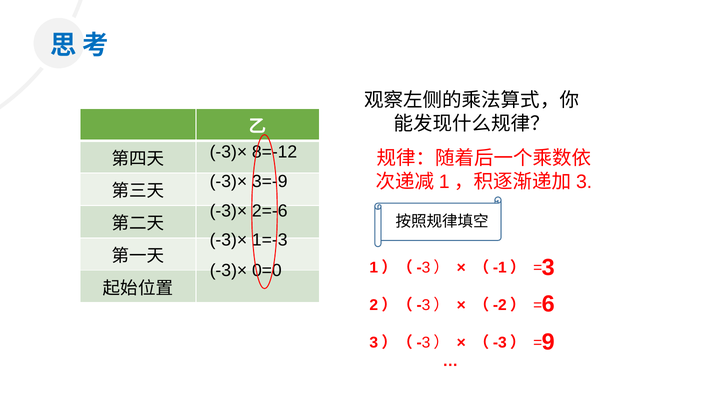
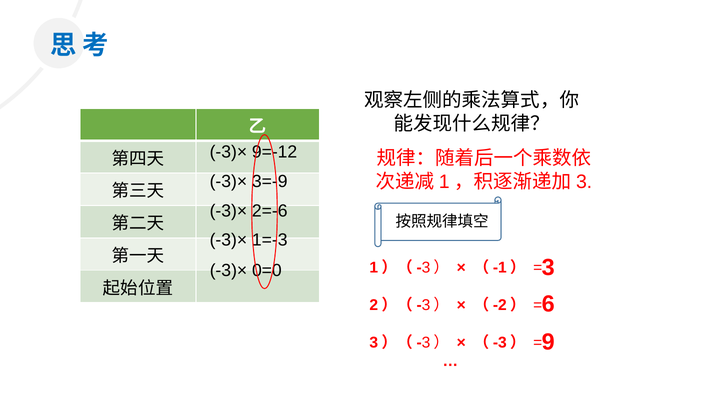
8=-12: 8=-12 -> 9=-12
